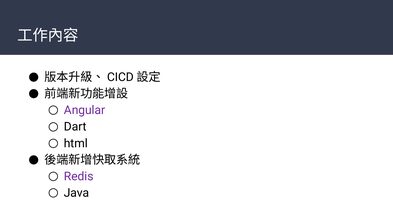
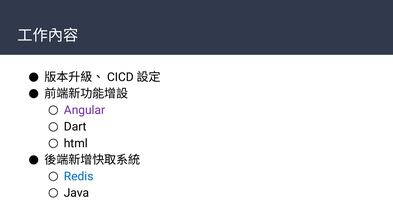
Redis colour: purple -> blue
